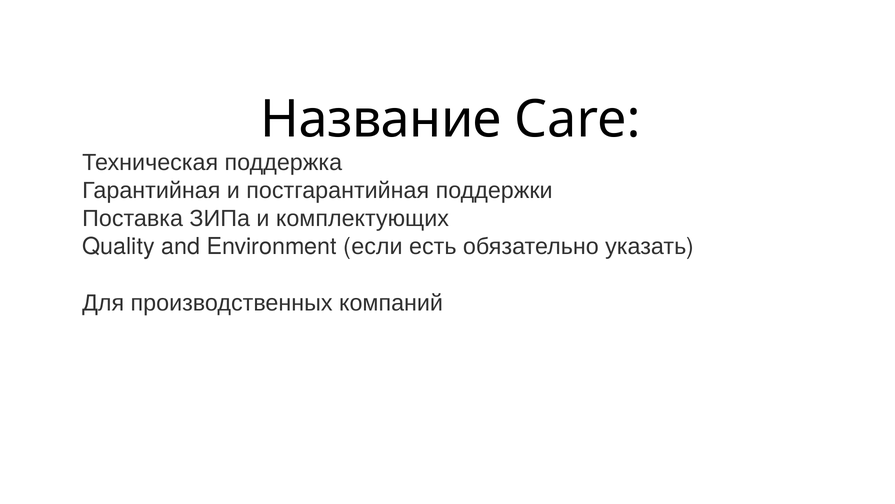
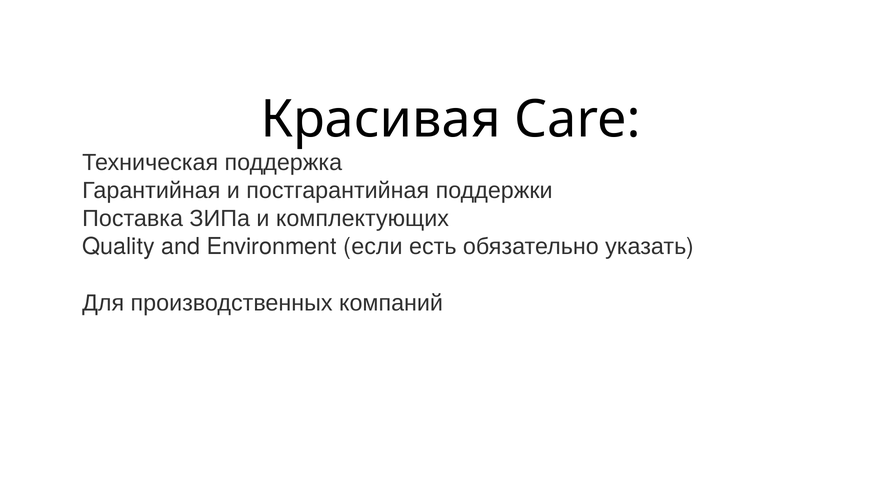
Название: Название -> Красивая
